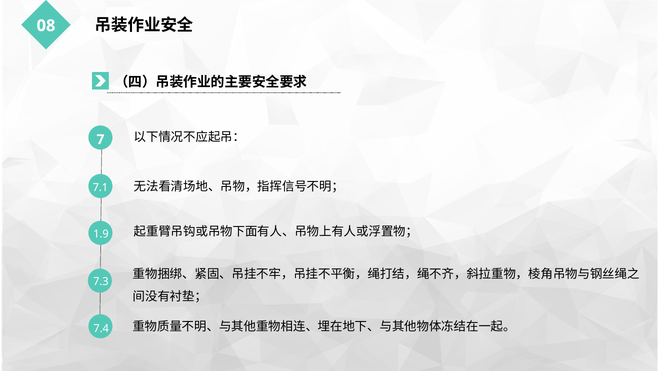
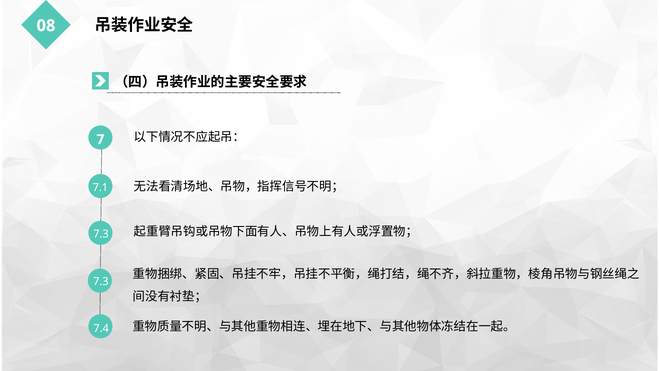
1.9 at (101, 234): 1.9 -> 7.3
